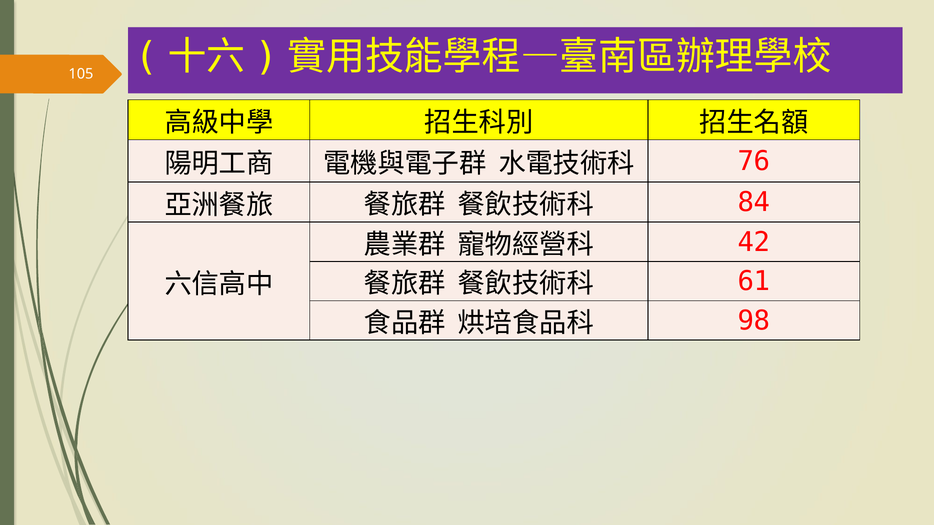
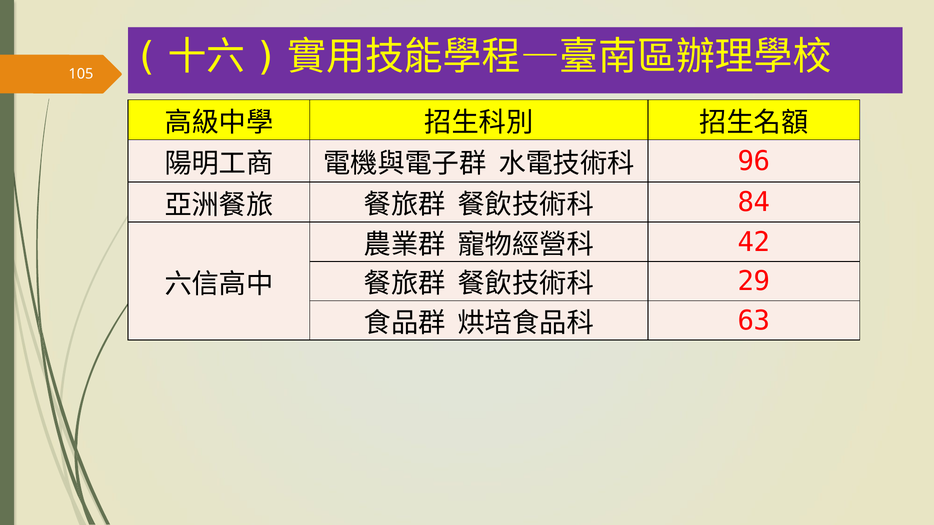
76: 76 -> 96
61: 61 -> 29
98: 98 -> 63
